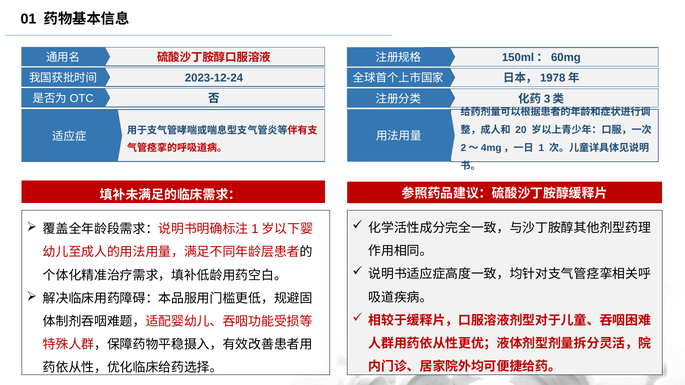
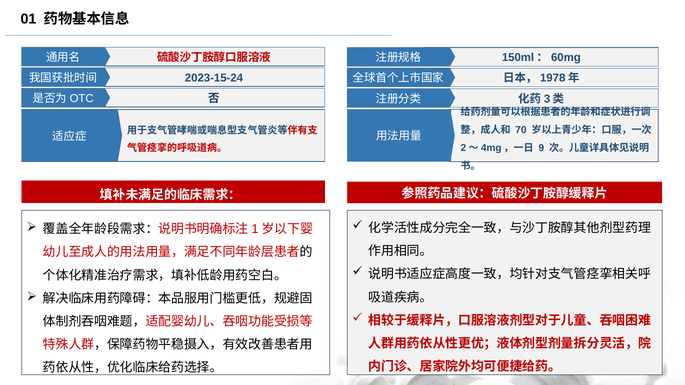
2023-12-24: 2023-12-24 -> 2023-15-24
20: 20 -> 70
1: 1 -> 9
